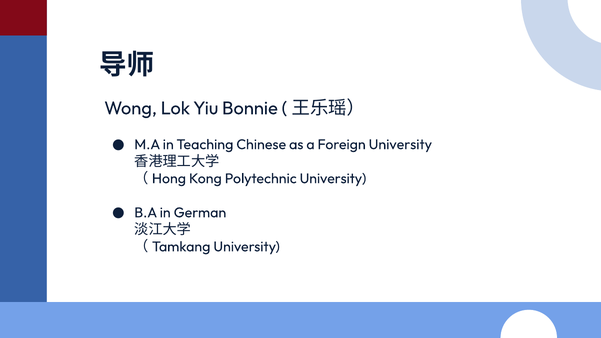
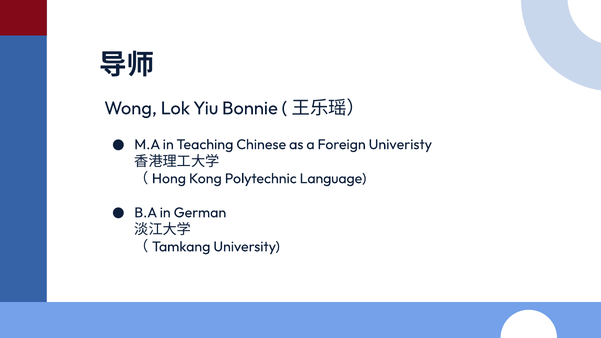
Foreign University: University -> Univeristy
Polytechnic University: University -> Language
